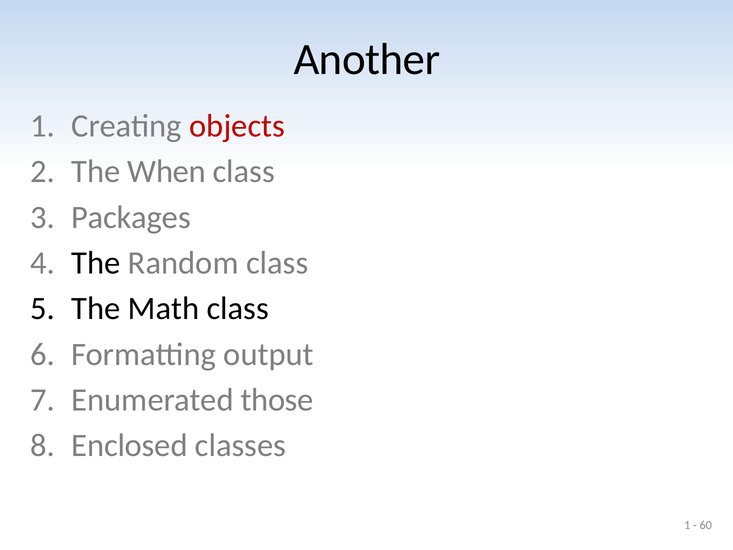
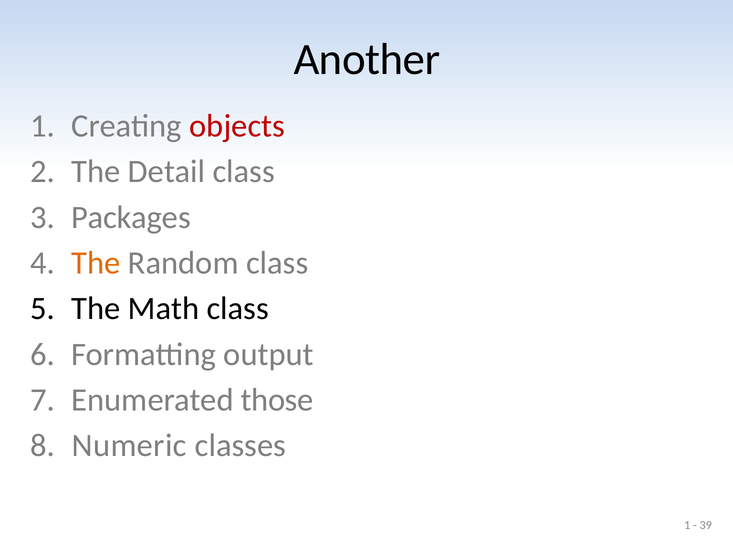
When: When -> Detail
The at (96, 263) colour: black -> orange
Enclosed: Enclosed -> Numeric
60: 60 -> 39
